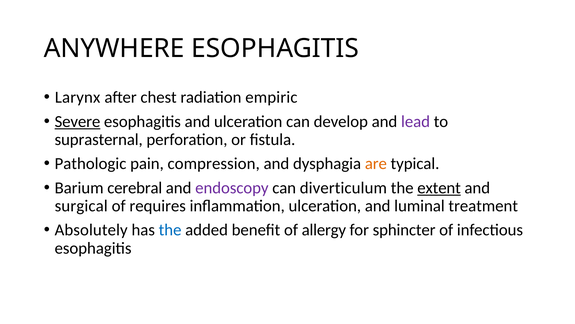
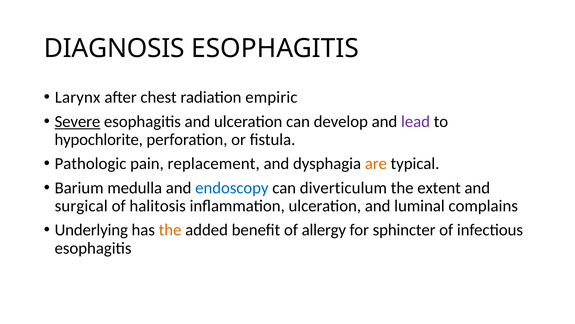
ANYWHERE: ANYWHERE -> DIAGNOSIS
suprasternal: suprasternal -> hypochlorite
compression: compression -> replacement
cerebral: cerebral -> medulla
endoscopy colour: purple -> blue
extent underline: present -> none
requires: requires -> halitosis
treatment: treatment -> complains
Absolutely: Absolutely -> Underlying
the at (170, 230) colour: blue -> orange
